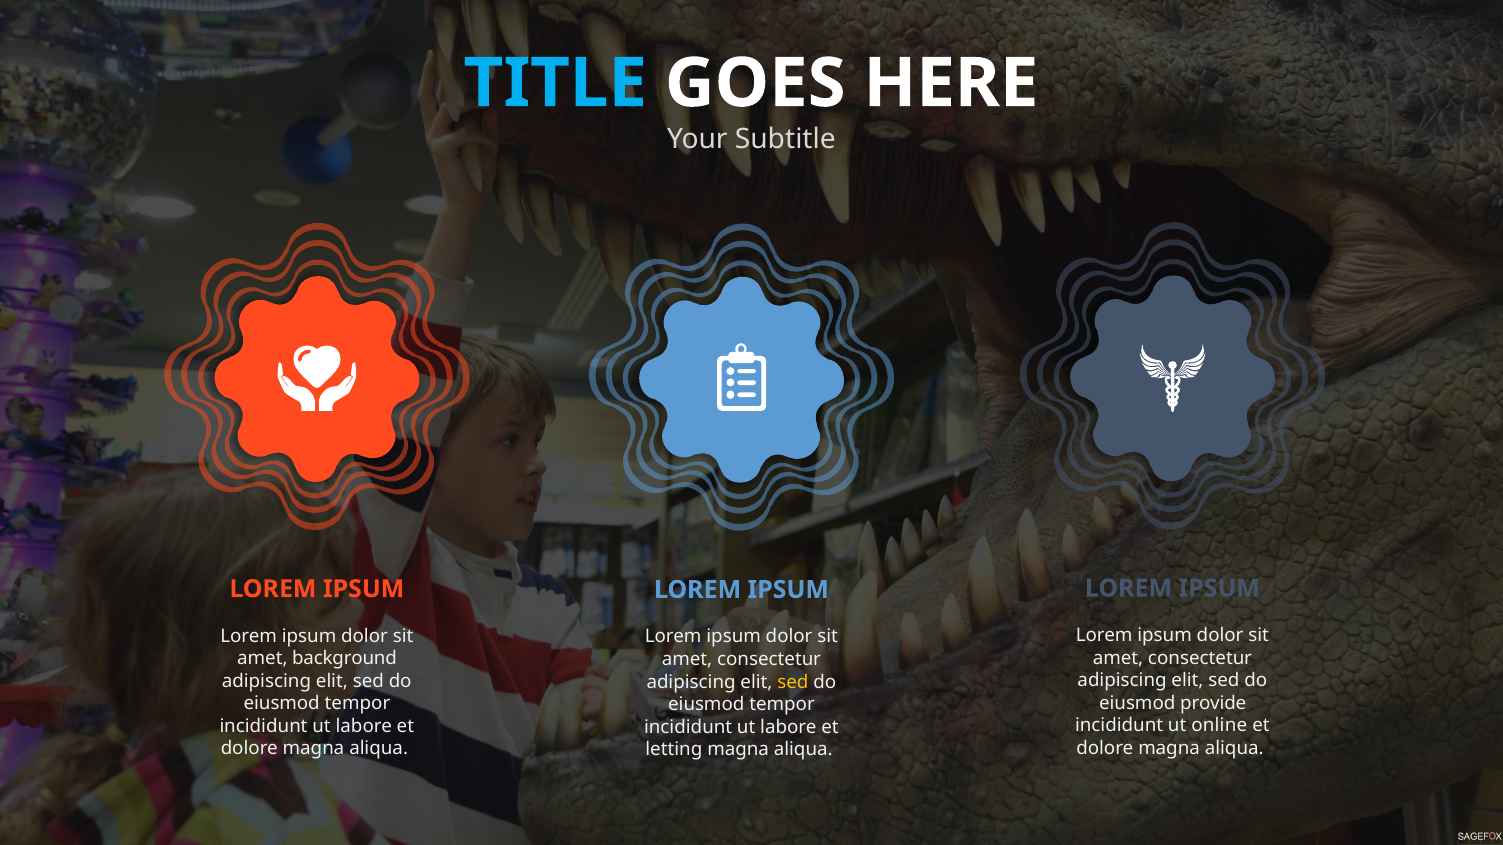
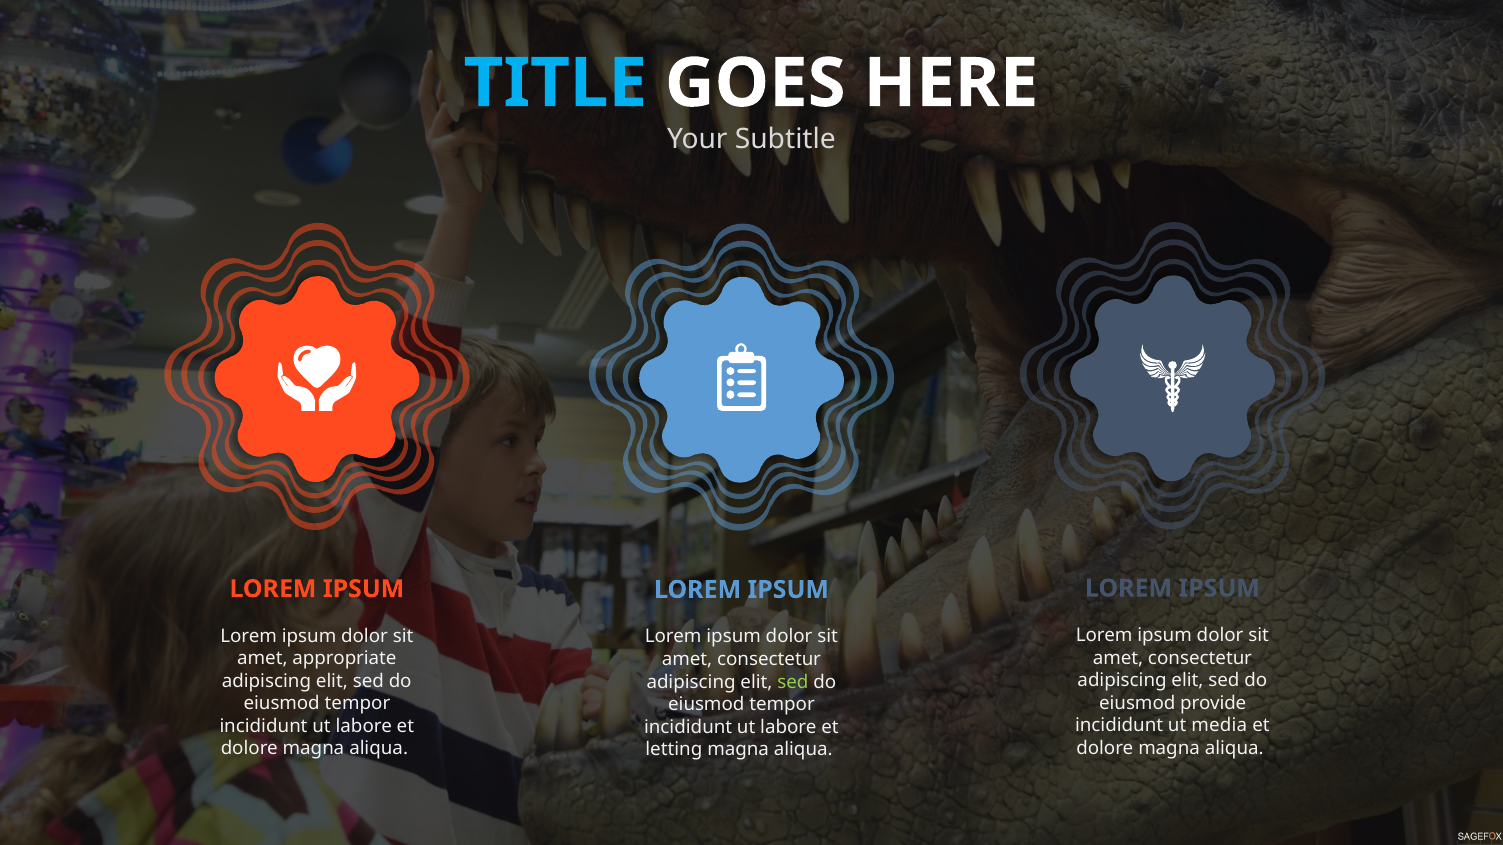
background: background -> appropriate
sed at (793, 682) colour: yellow -> light green
online: online -> media
